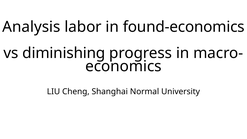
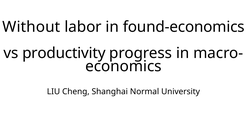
Analysis: Analysis -> Without
diminishing: diminishing -> productivity
